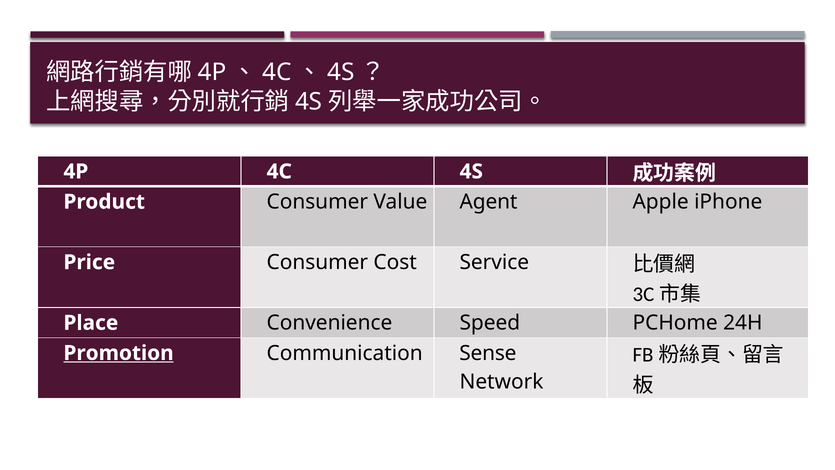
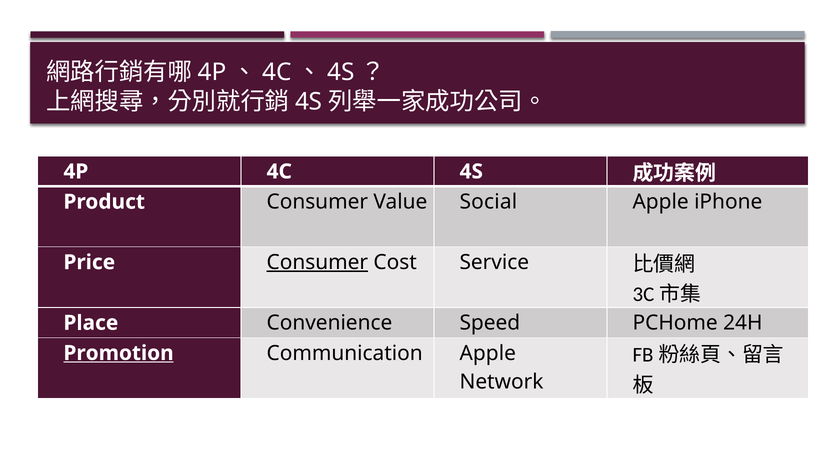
Agent: Agent -> Social
Consumer at (317, 262) underline: none -> present
Communication Sense: Sense -> Apple
